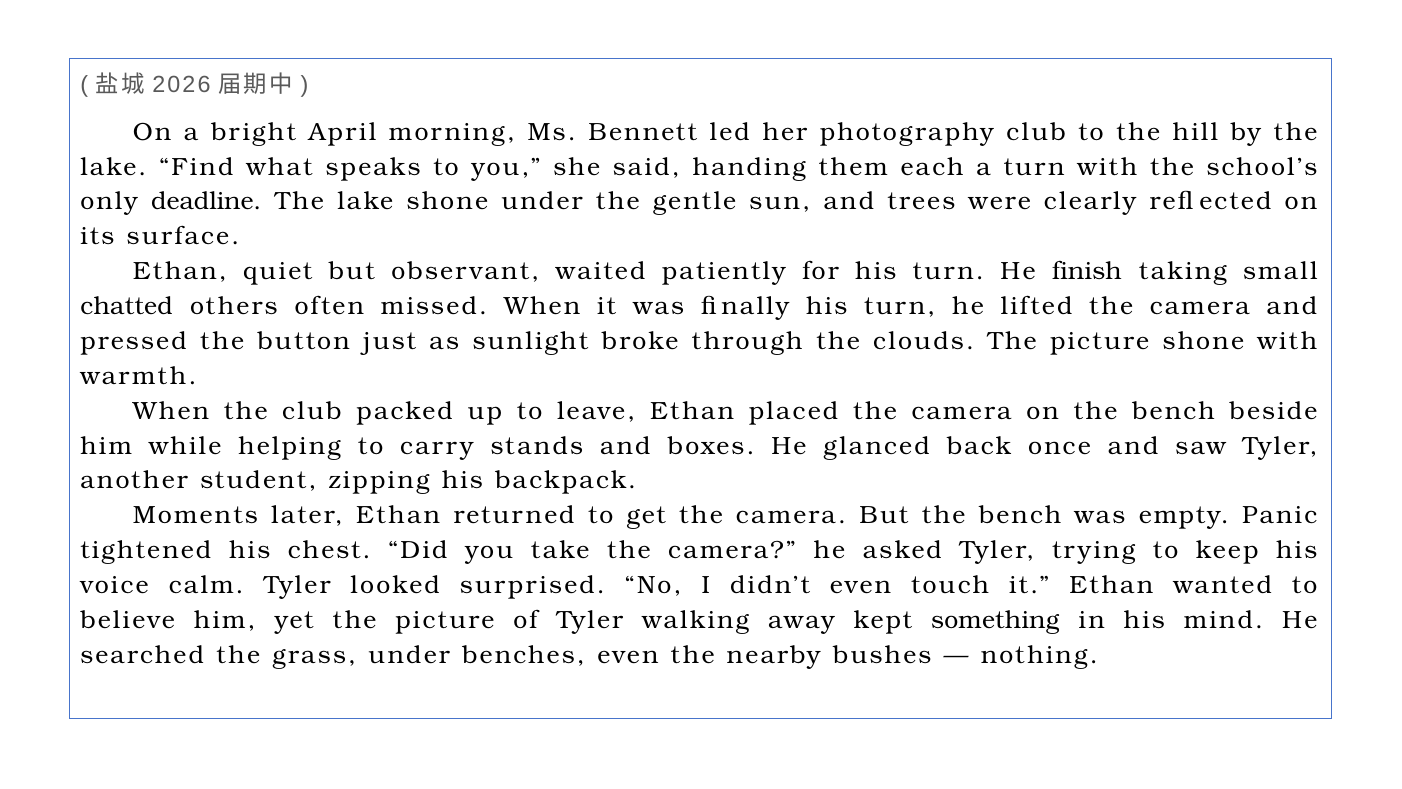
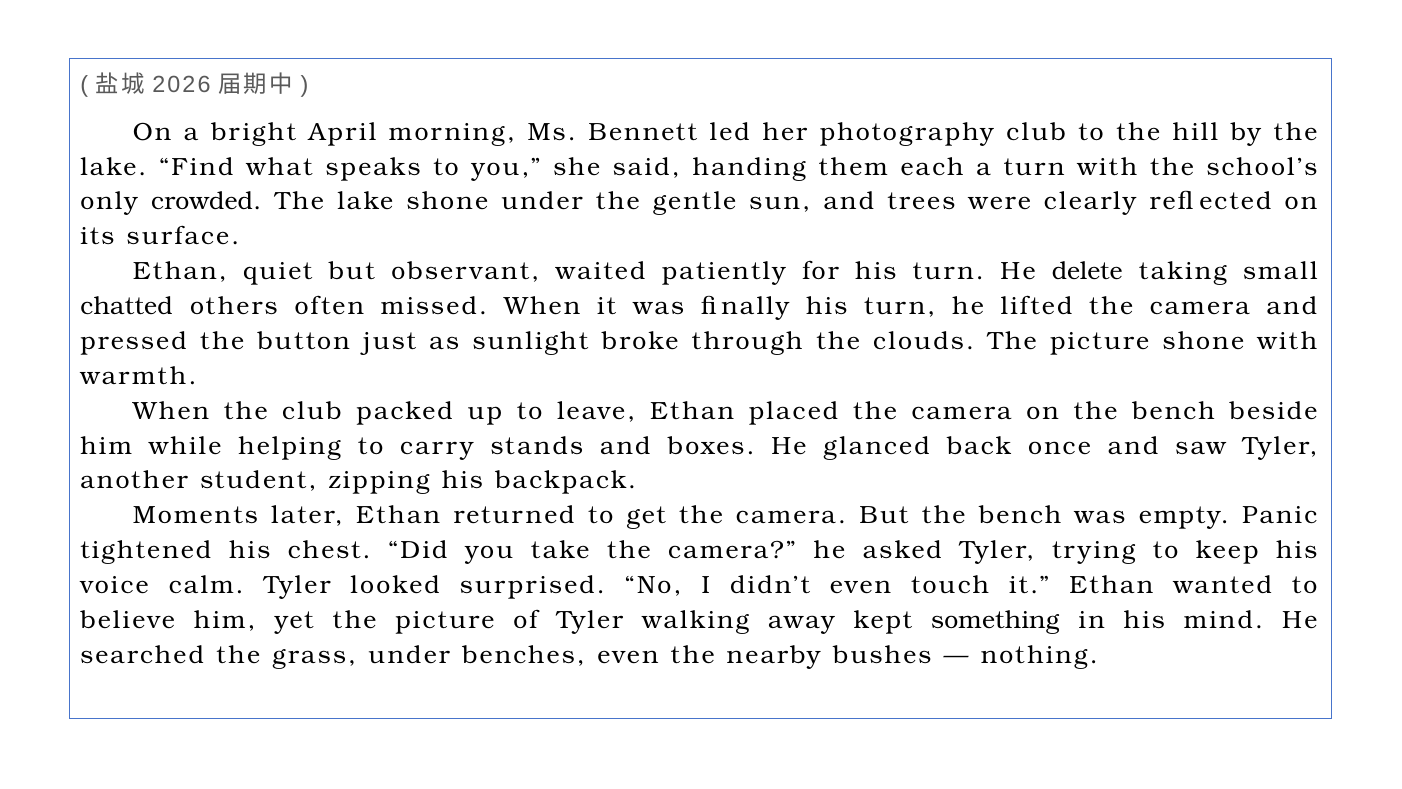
deadline: deadline -> crowded
finish: finish -> delete
